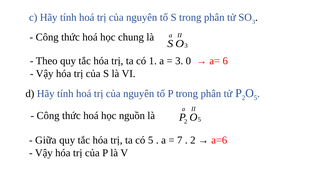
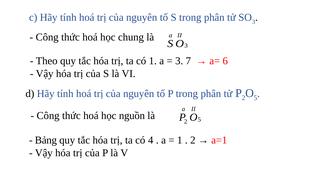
0: 0 -> 7
Giữa: Giữa -> Bảng
có 5: 5 -> 4
7 at (180, 140): 7 -> 1
a=6: a=6 -> a=1
